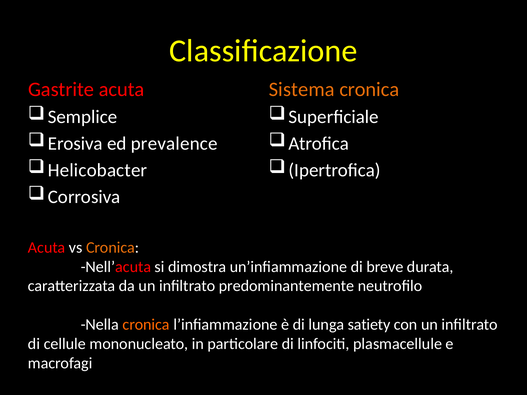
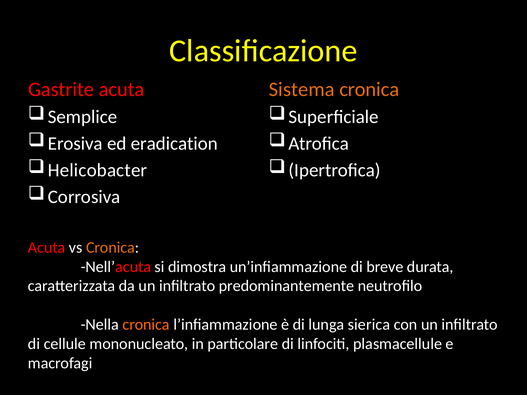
prevalence: prevalence -> eradication
satiety: satiety -> sierica
